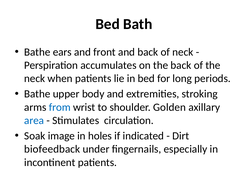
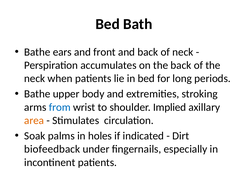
Golden: Golden -> Implied
area colour: blue -> orange
image: image -> palms
